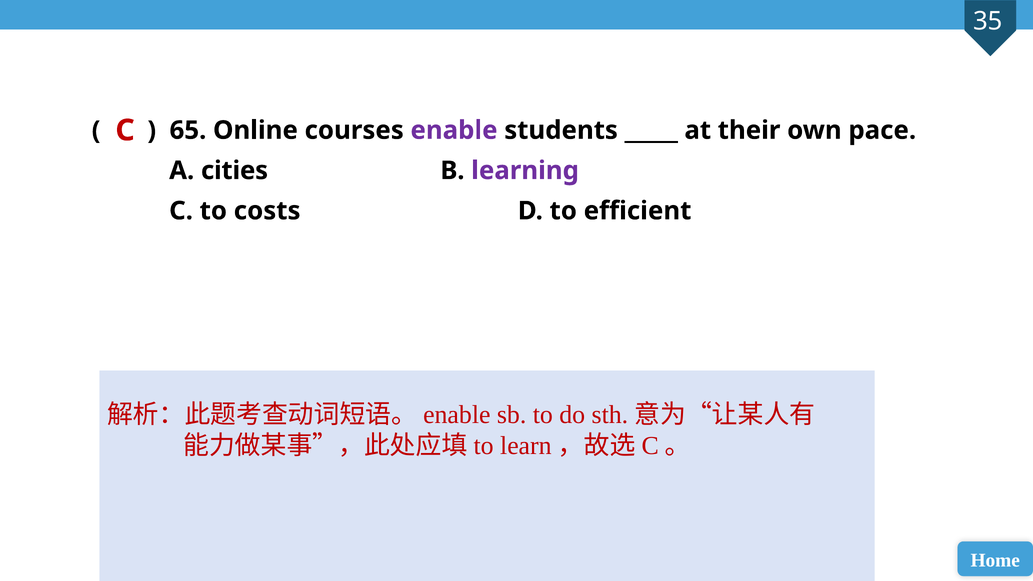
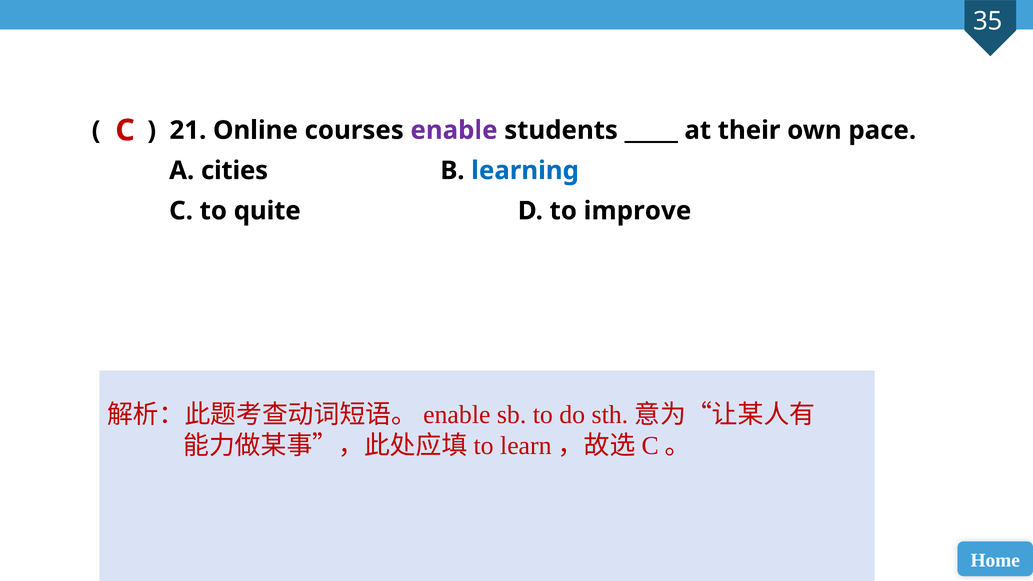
65: 65 -> 21
learning colour: purple -> blue
costs: costs -> quite
efficient: efficient -> improve
